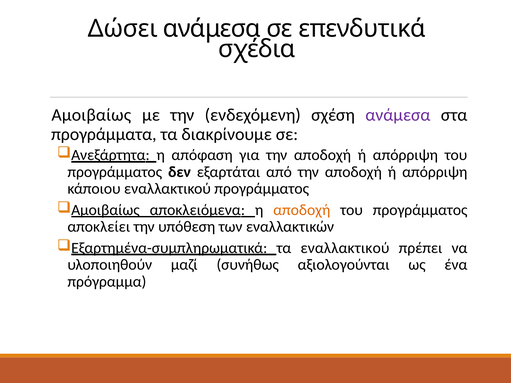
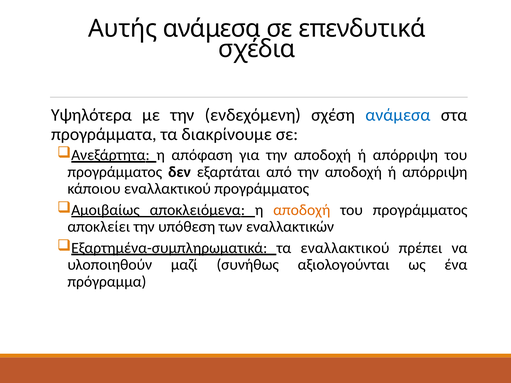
Δώσει: Δώσει -> Αυτής
Αμοιβαίως at (91, 115): Αμοιβαίως -> Υψηλότερα
ανάμεσα at (398, 115) colour: purple -> blue
